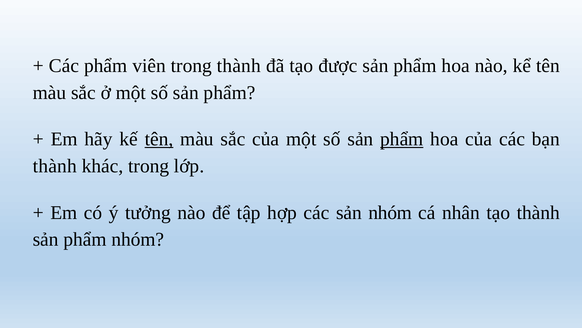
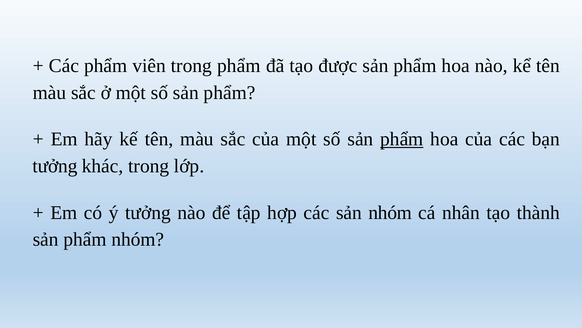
trong thành: thành -> phẩm
tên at (159, 139) underline: present -> none
thành at (55, 166): thành -> tưởng
